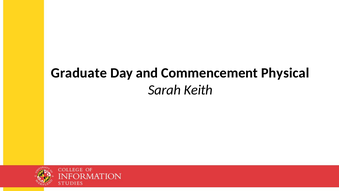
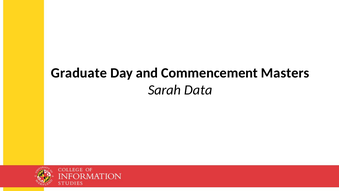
Physical: Physical -> Masters
Keith: Keith -> Data
